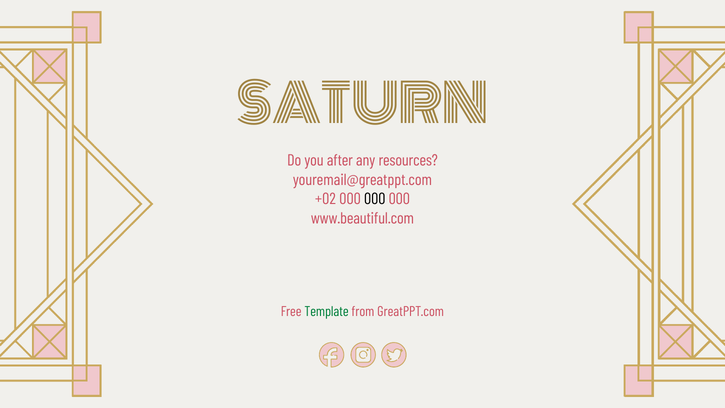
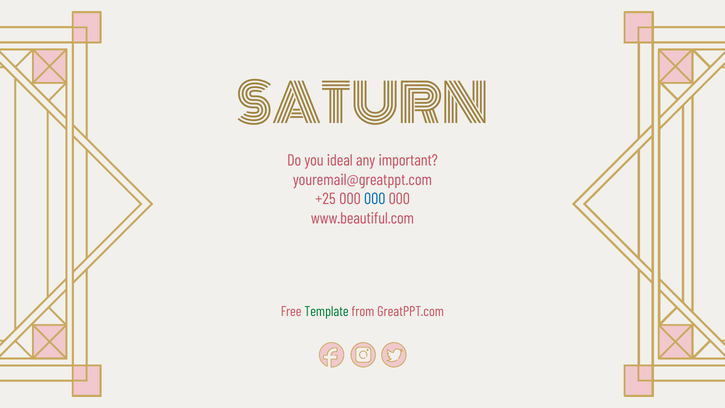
after: after -> ideal
resources: resources -> important
+02: +02 -> +25
000 at (375, 199) colour: black -> blue
